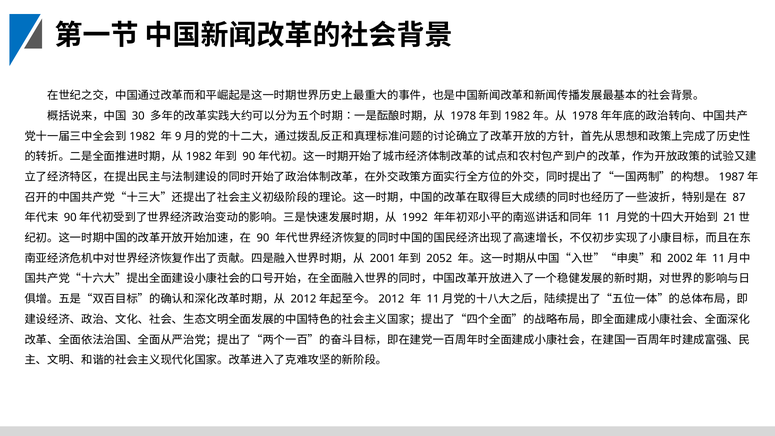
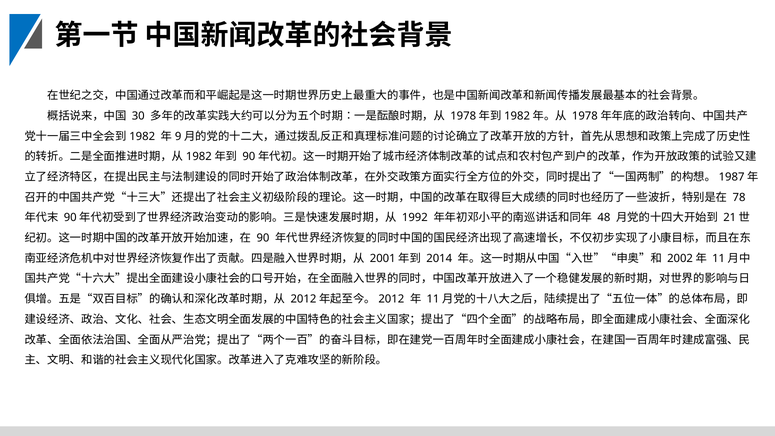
87: 87 -> 78
11: 11 -> 48
2052: 2052 -> 2014
